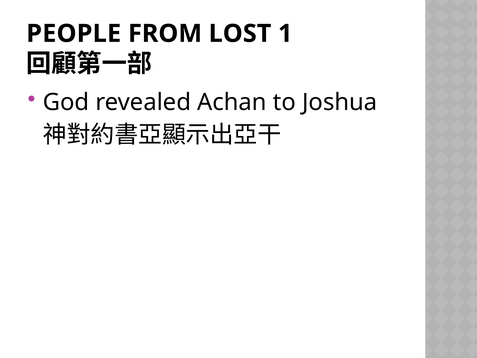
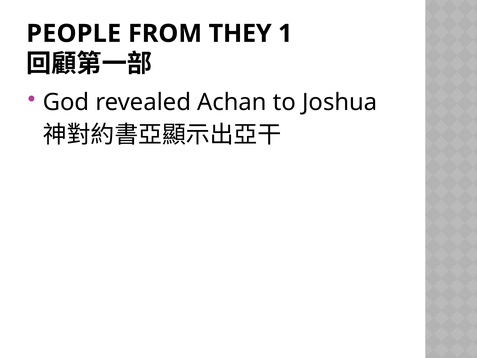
LOST: LOST -> THEY
